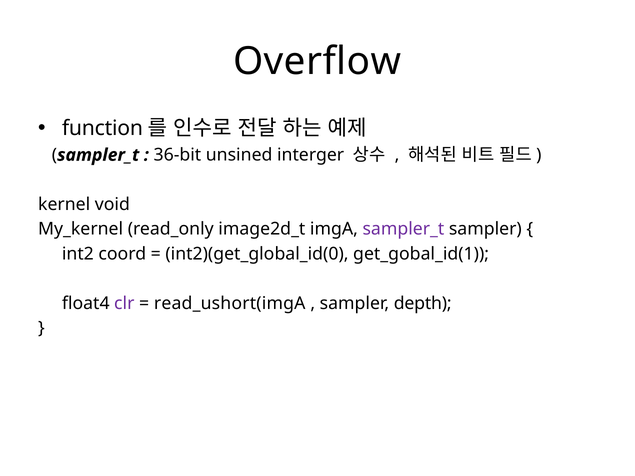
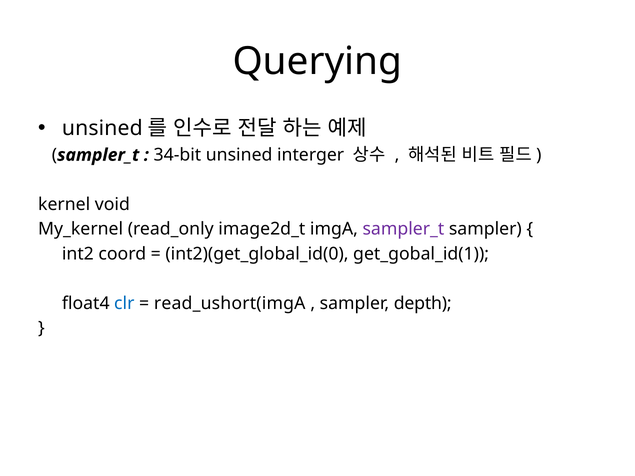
Overflow: Overflow -> Querying
function at (102, 128): function -> unsined
36-bit: 36-bit -> 34-bit
clr colour: purple -> blue
